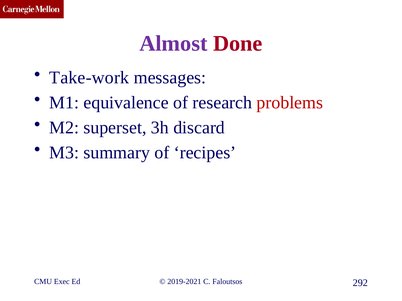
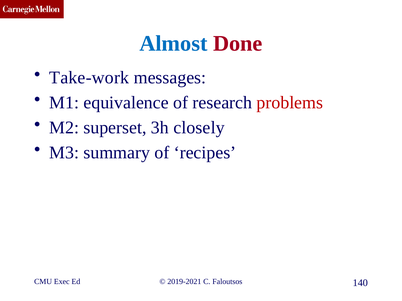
Almost colour: purple -> blue
discard: discard -> closely
292: 292 -> 140
